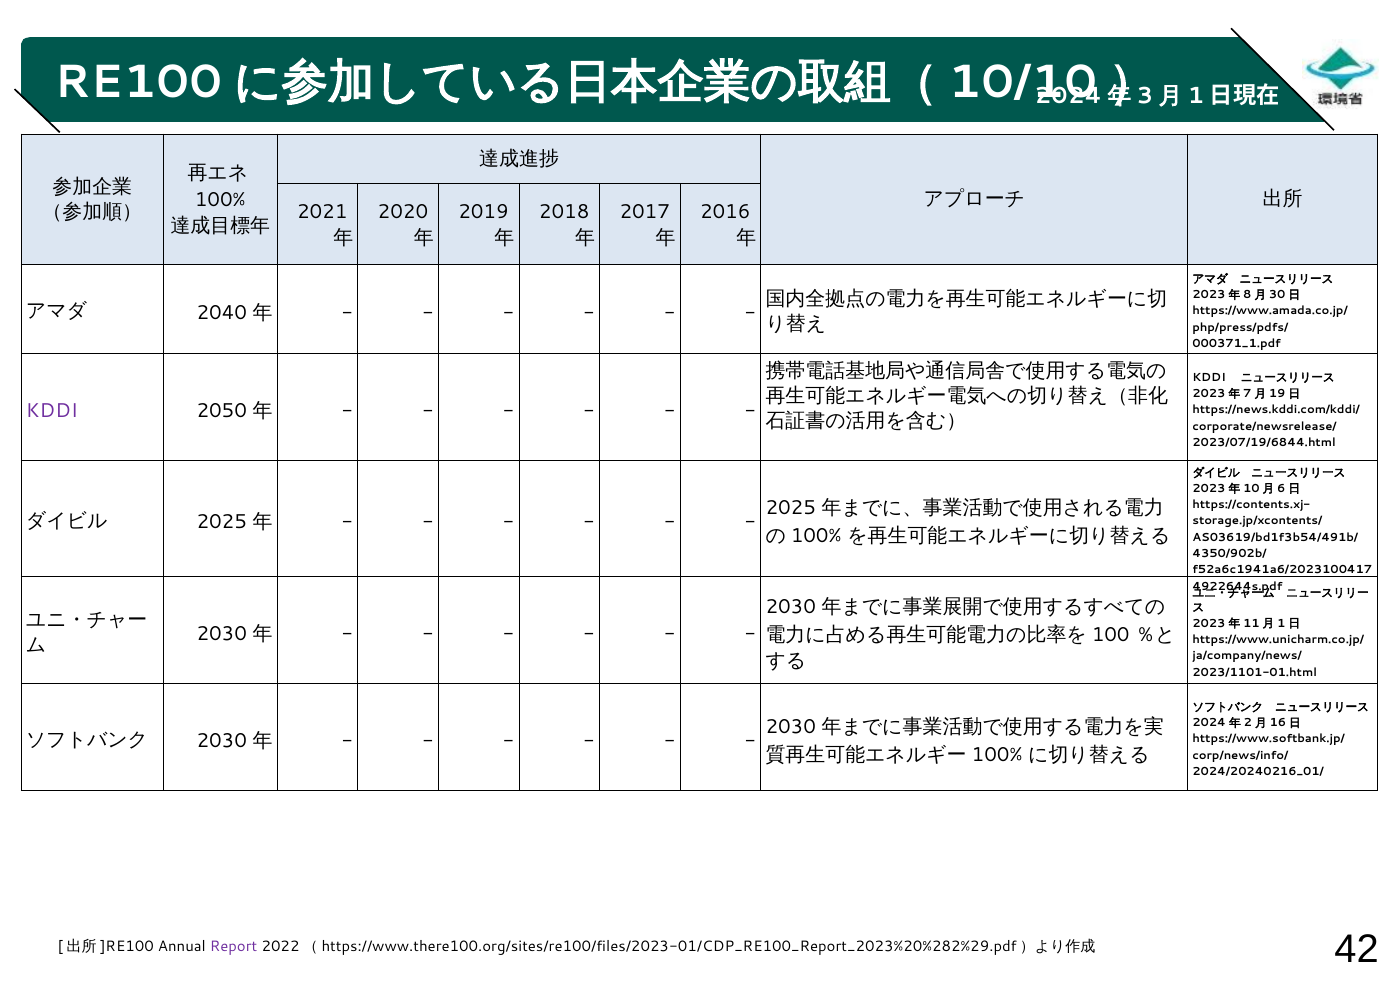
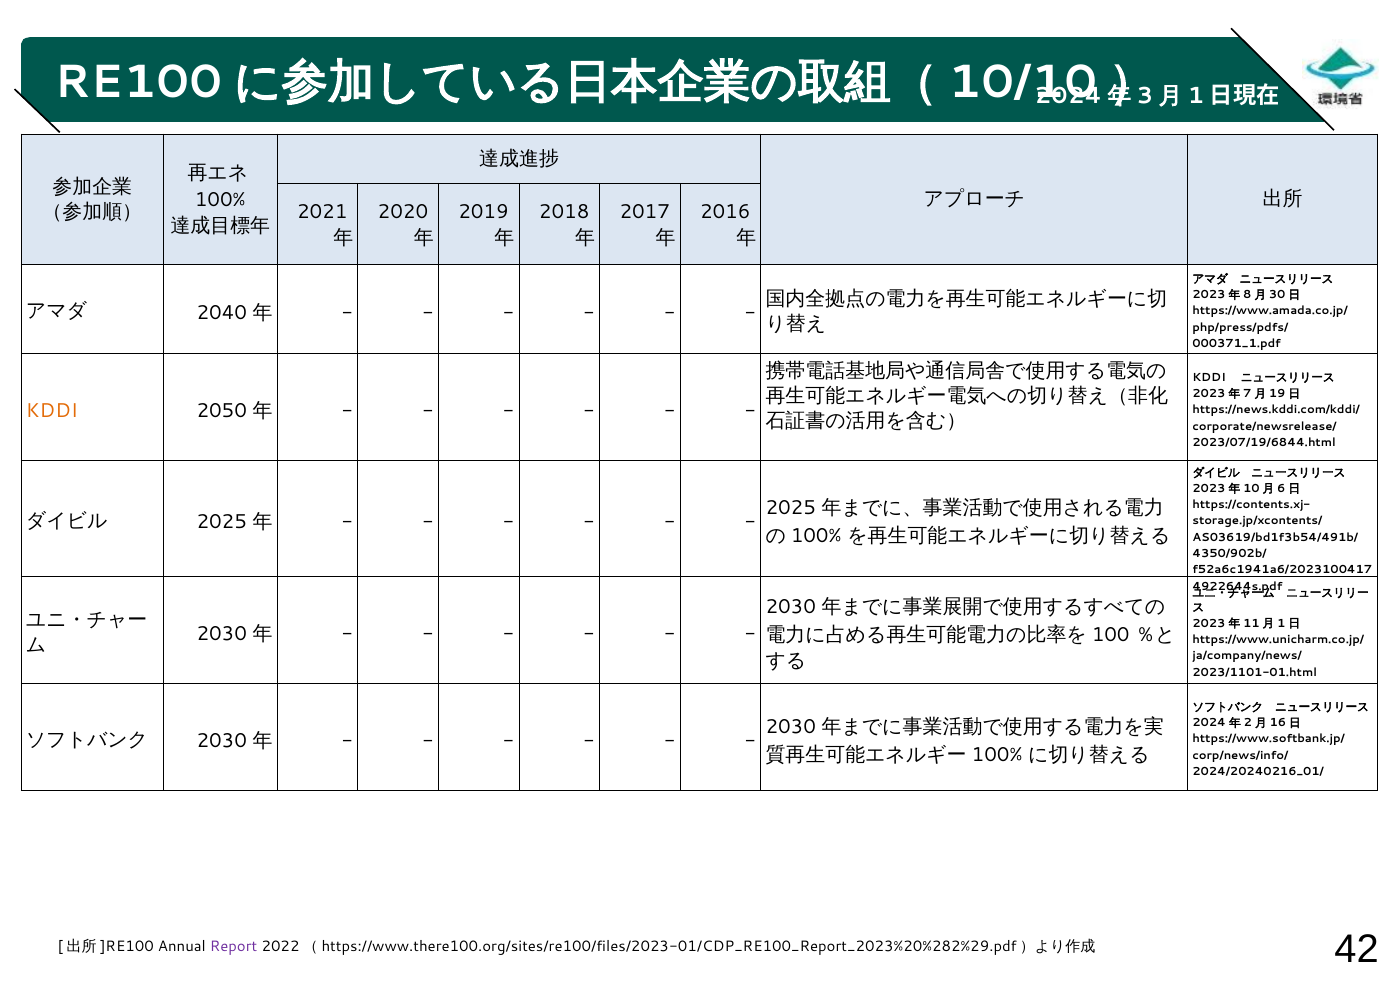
KDDI at (52, 411) colour: purple -> orange
